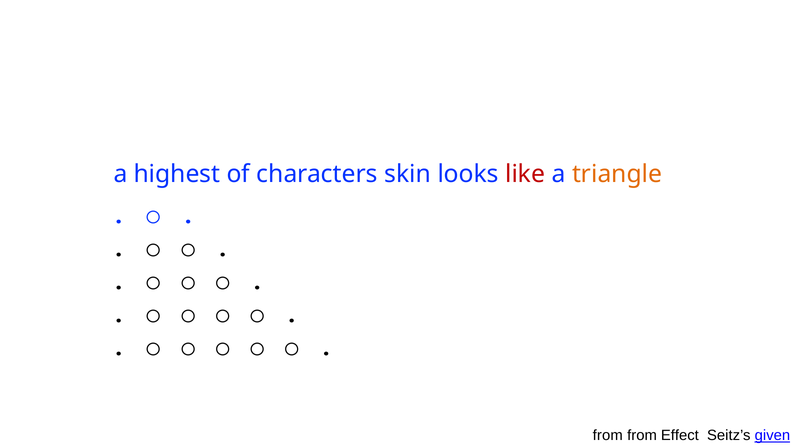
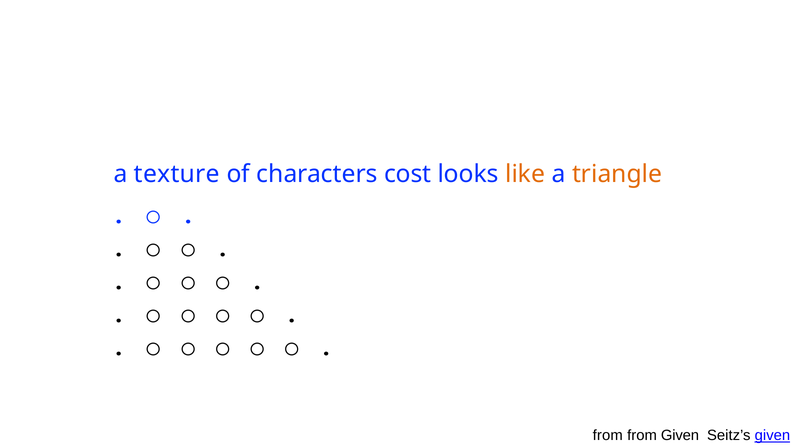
highest: highest -> texture
skin: skin -> cost
like colour: red -> orange
from Effect: Effect -> Given
